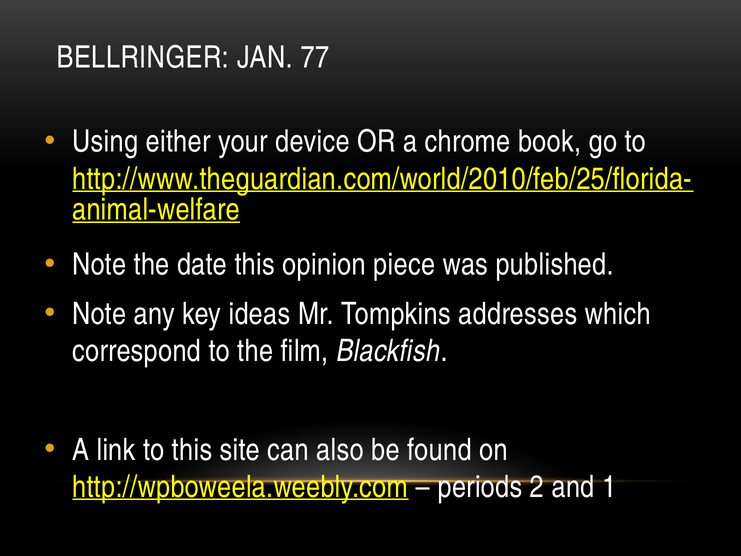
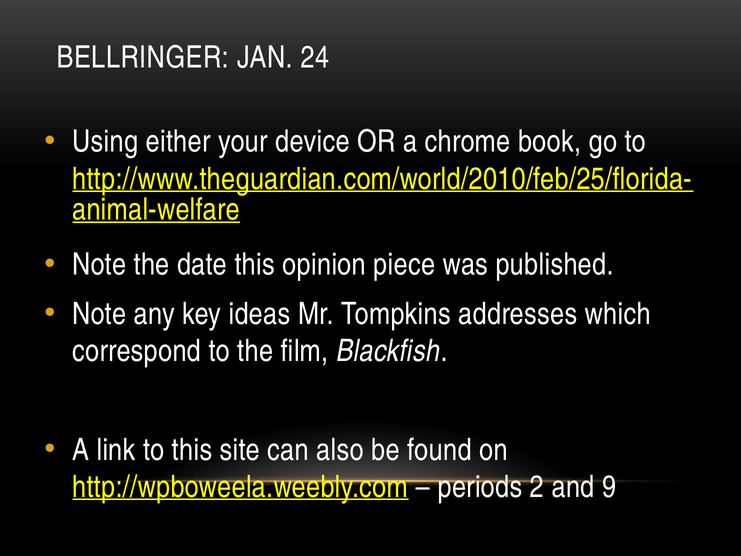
77: 77 -> 24
1: 1 -> 9
